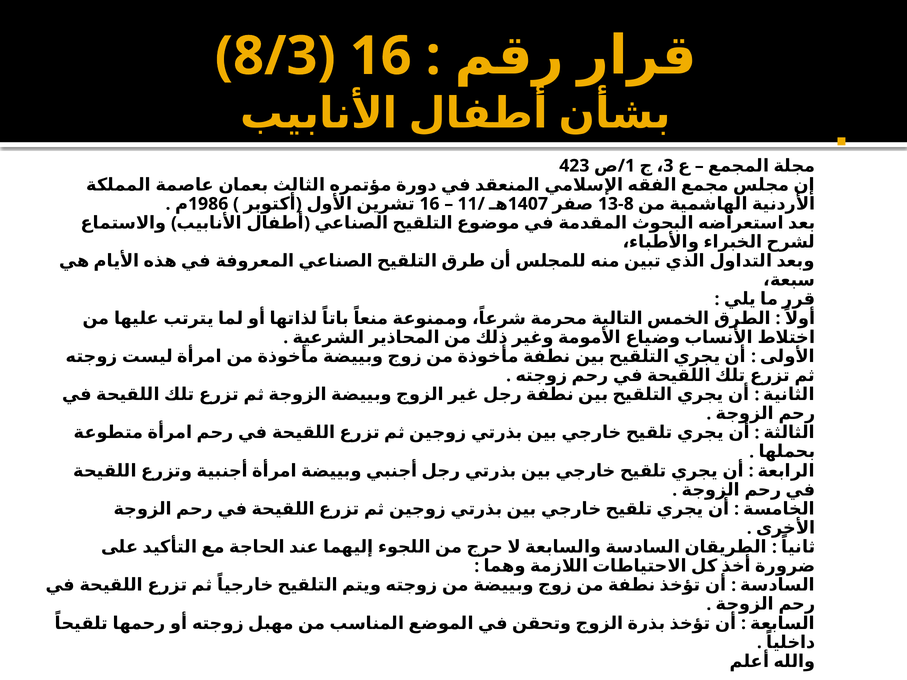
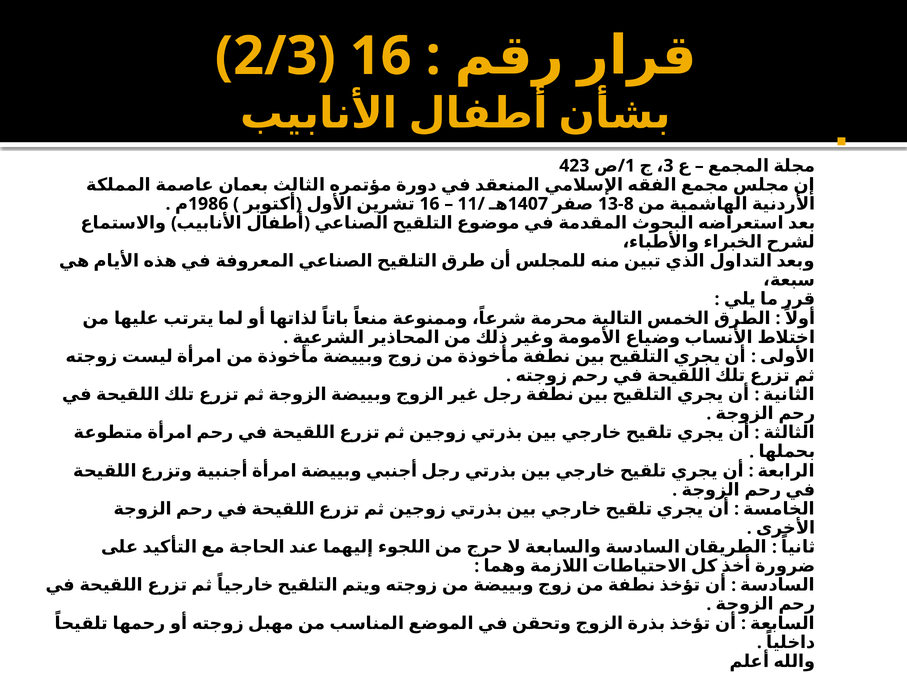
8/3: 8/3 -> 2/3
